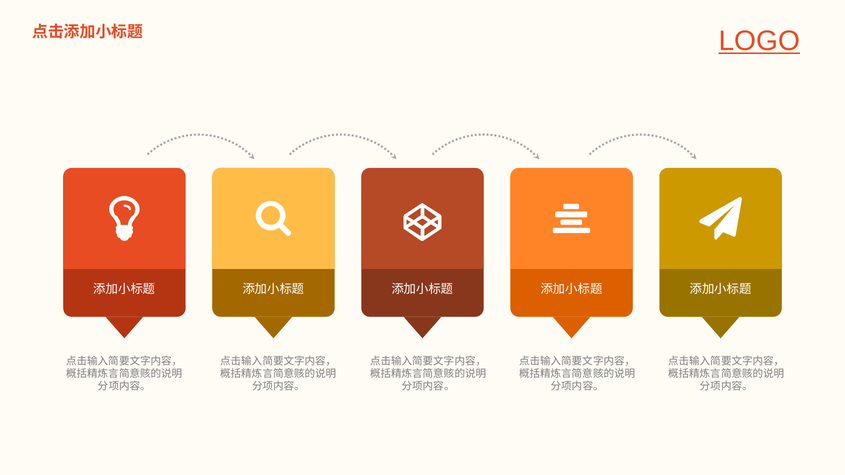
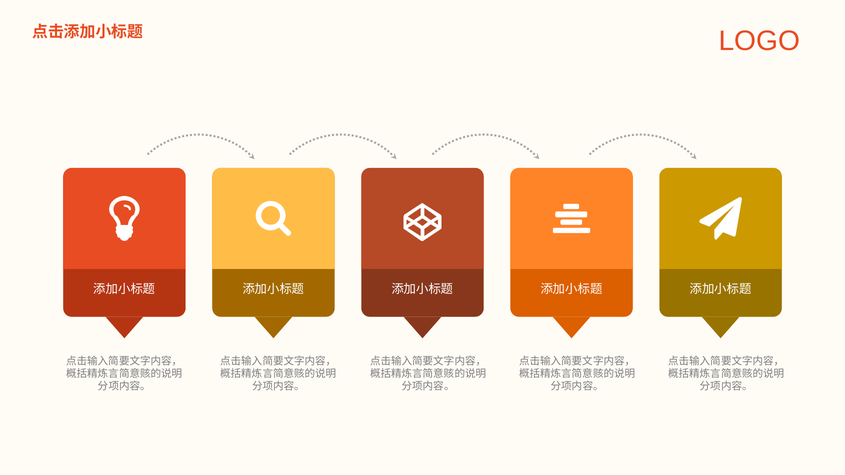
LOGO underline: present -> none
